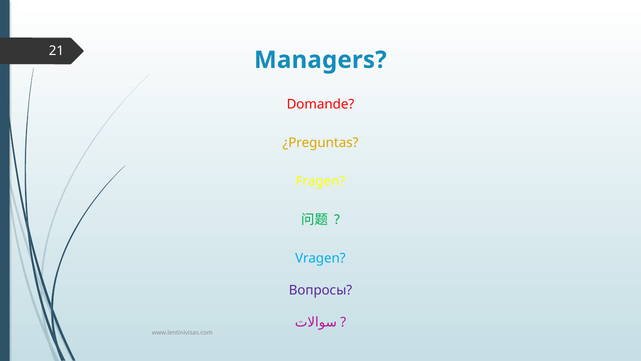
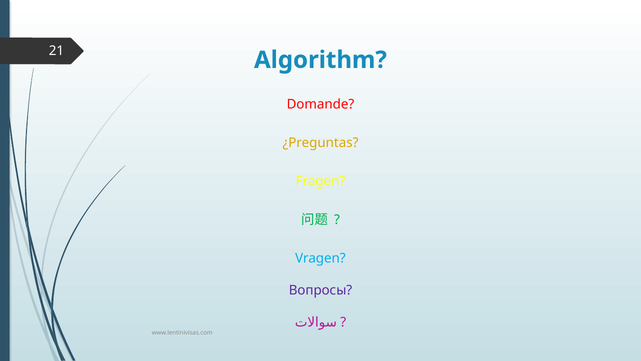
Managers: Managers -> Algorithm
